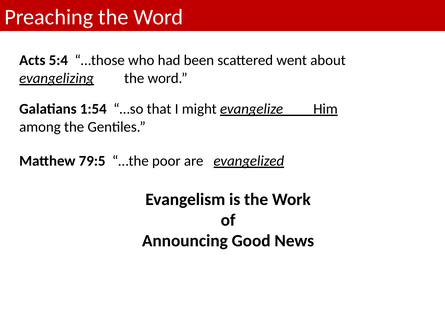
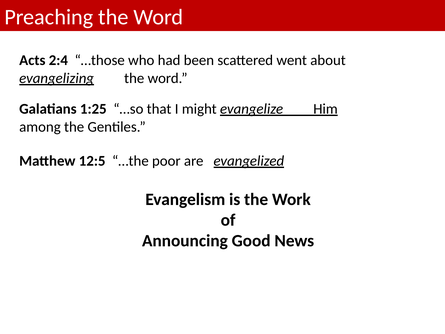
5:4: 5:4 -> 2:4
1:54: 1:54 -> 1:25
79:5: 79:5 -> 12:5
